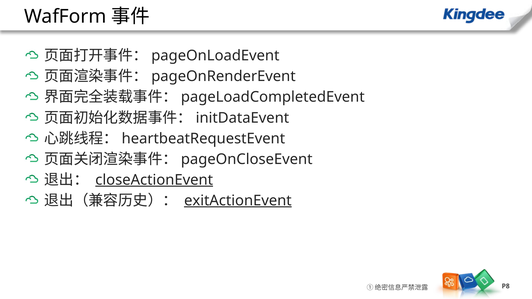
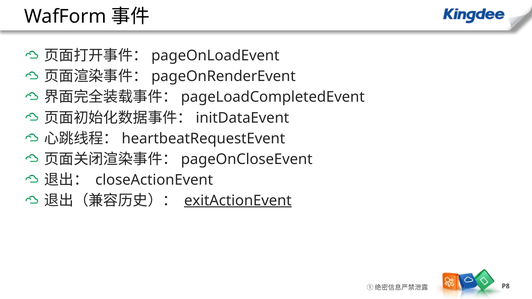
closeActionEvent underline: present -> none
